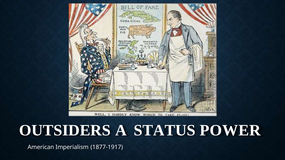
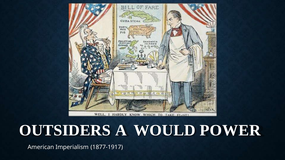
STATUS: STATUS -> WOULD
